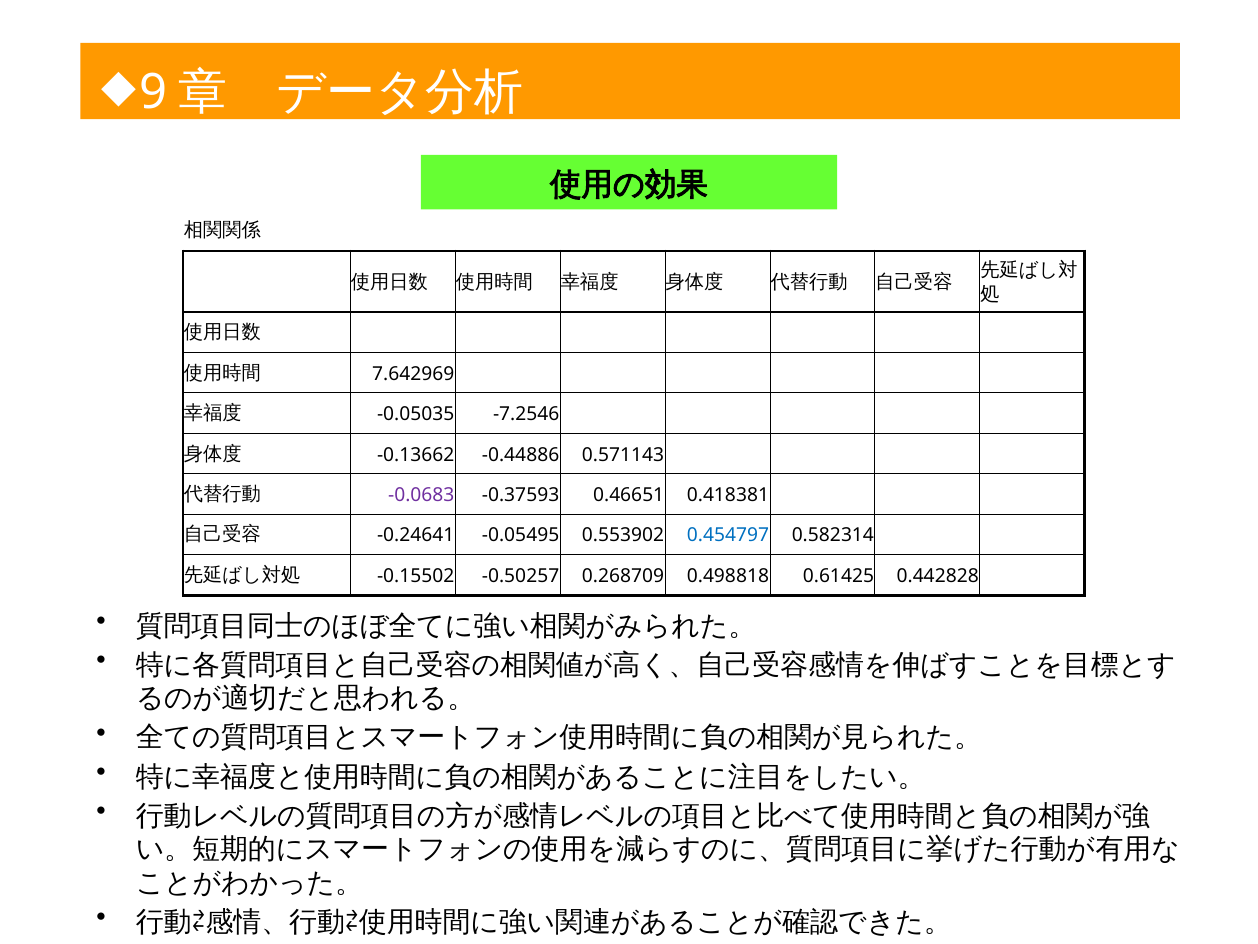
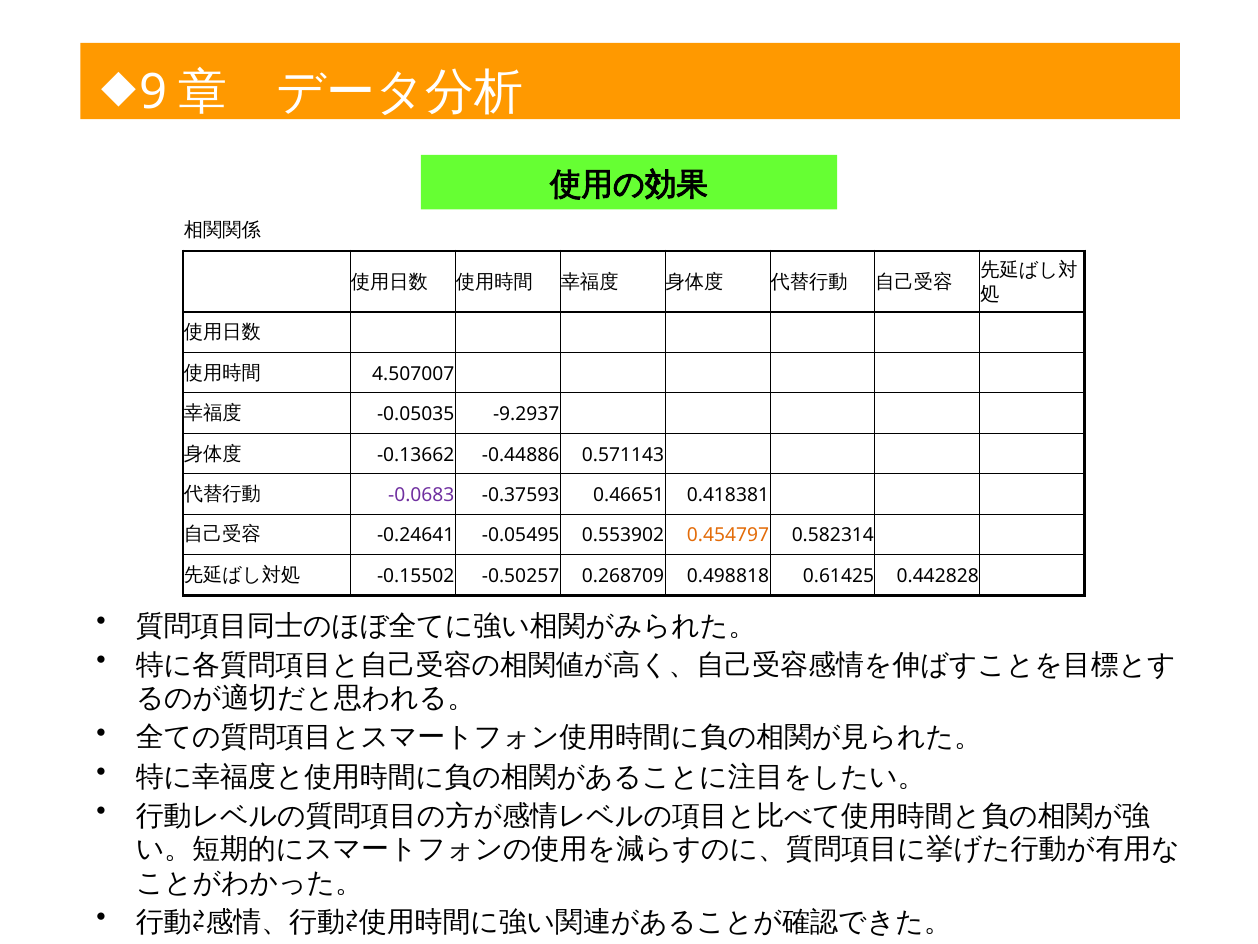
7.642969: 7.642969 -> 4.507007
-7.2546: -7.2546 -> -9.2937
0.454797 colour: blue -> orange
